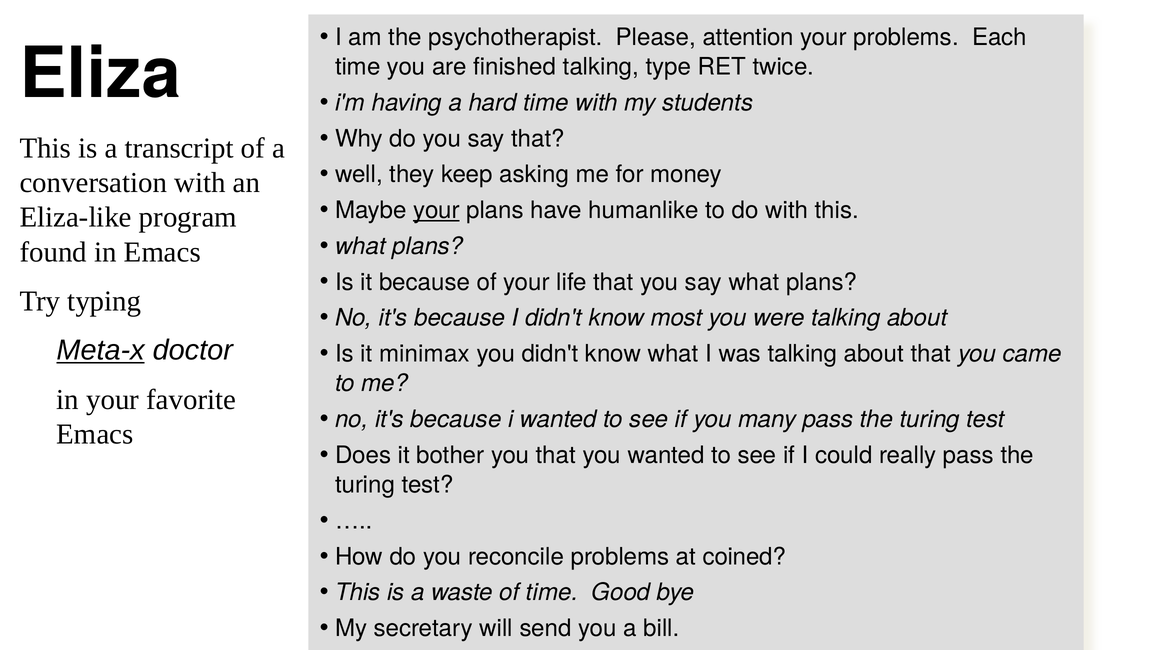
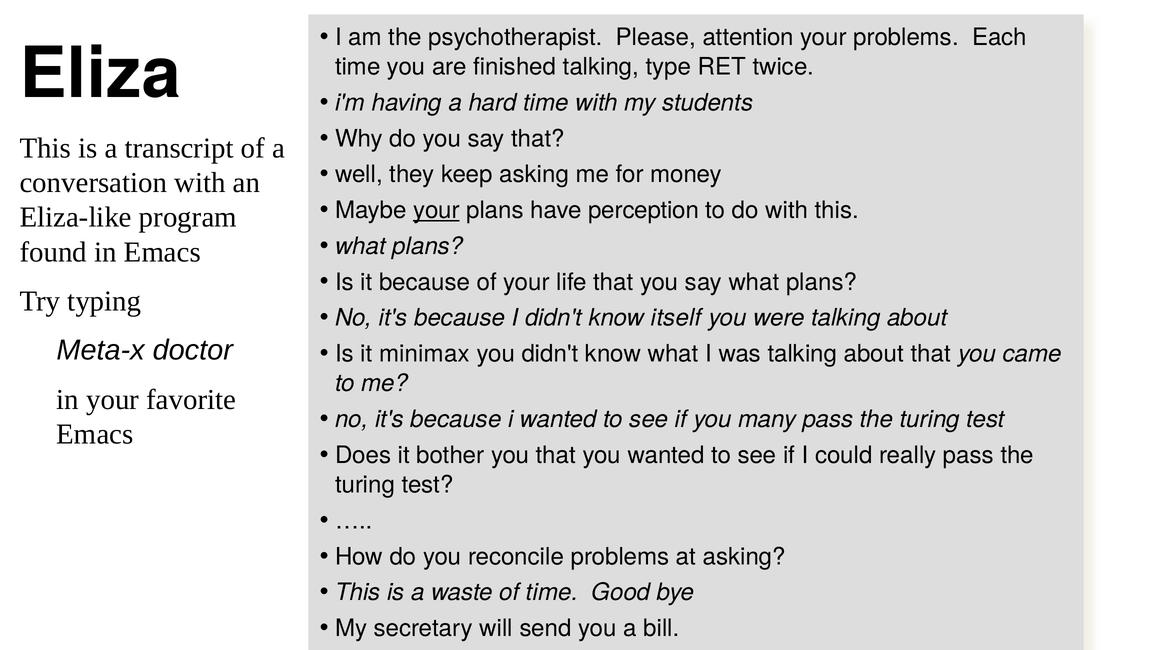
humanlike: humanlike -> perception
most: most -> itself
Meta-x underline: present -> none
at coined: coined -> asking
